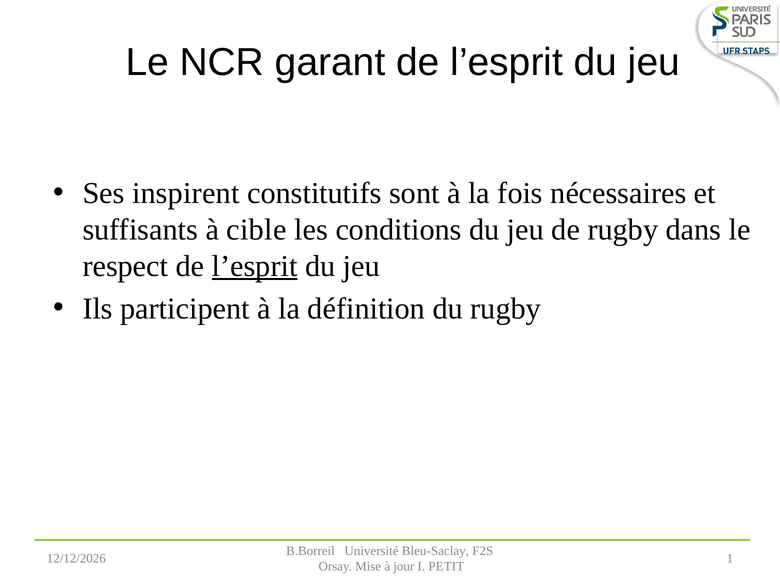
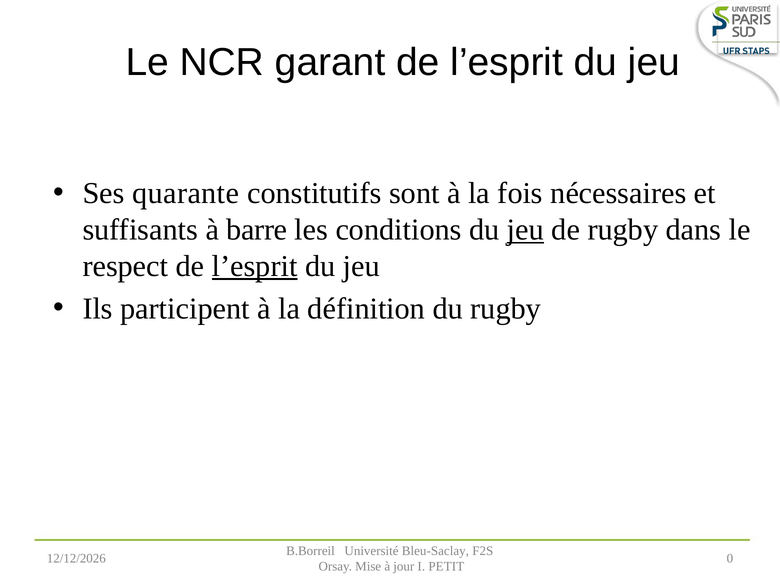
inspirent: inspirent -> quarante
cible: cible -> barre
jeu at (525, 230) underline: none -> present
1: 1 -> 0
